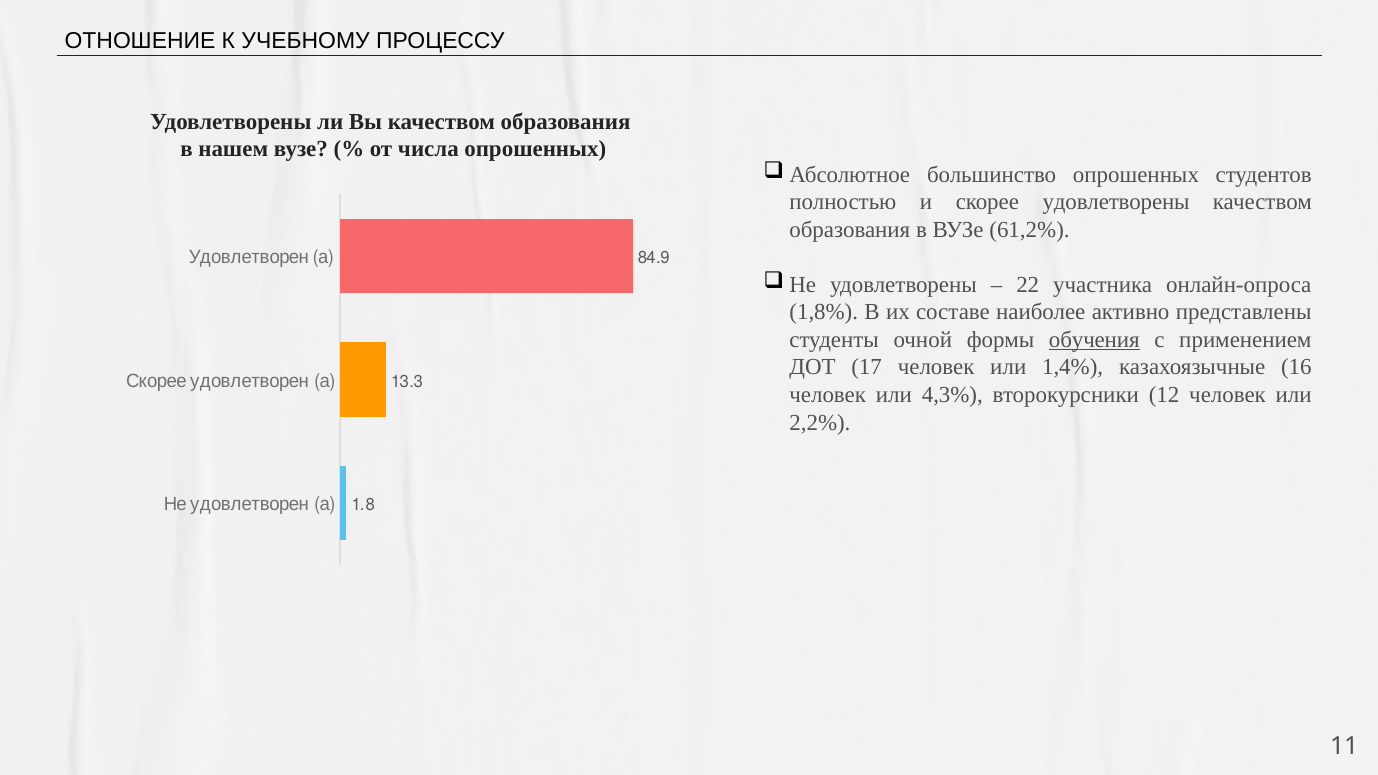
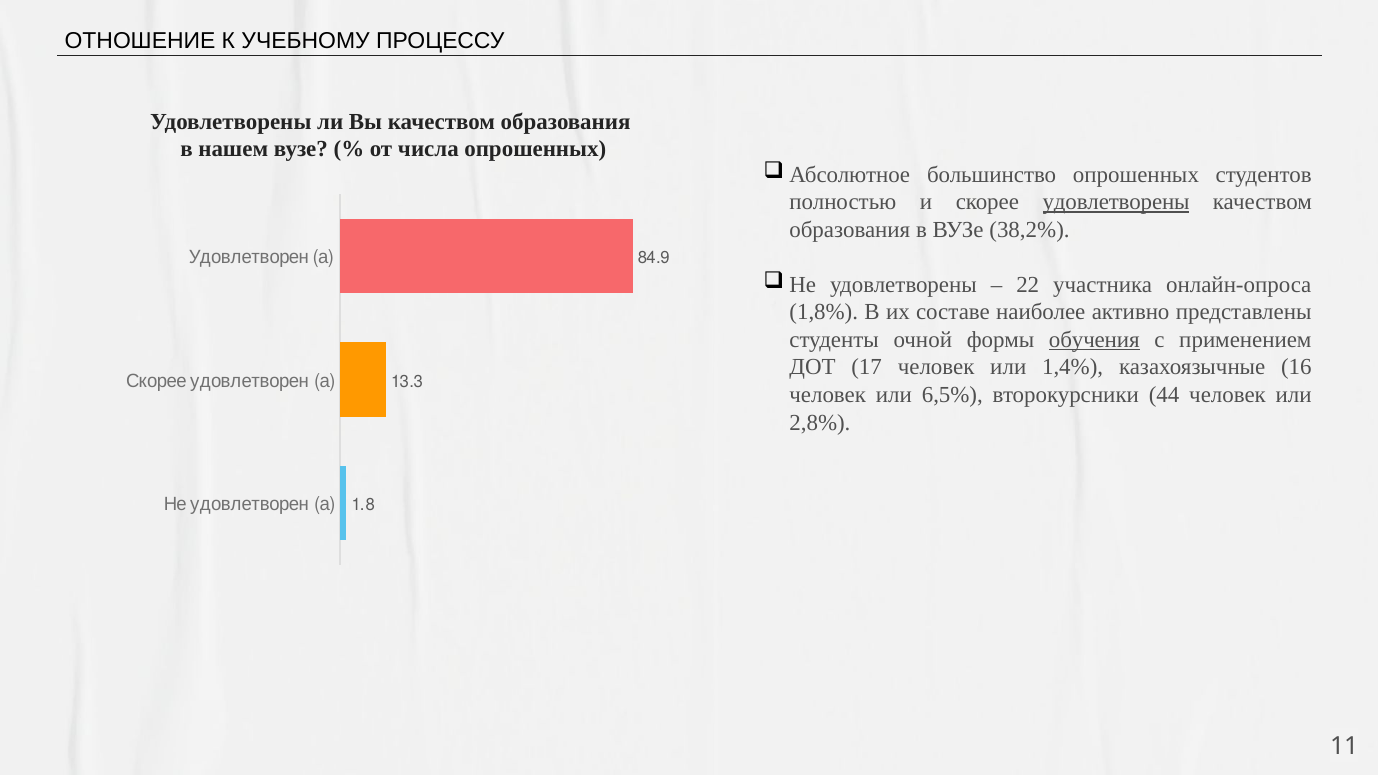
удовлетворены at (1116, 202) underline: none -> present
61,2%: 61,2% -> 38,2%
4,3%: 4,3% -> 6,5%
12: 12 -> 44
2,2%: 2,2% -> 2,8%
